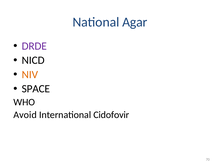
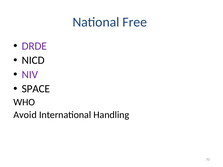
Agar: Agar -> Free
NIV colour: orange -> purple
Cidofovir: Cidofovir -> Handling
